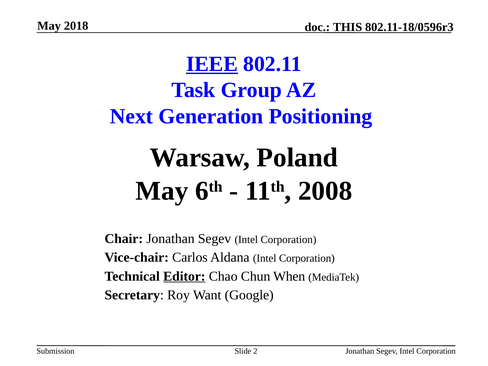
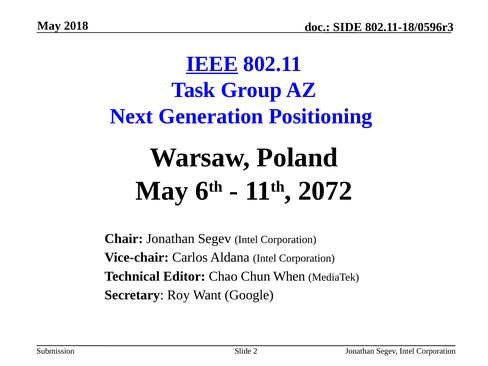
THIS: THIS -> SIDE
2008: 2008 -> 2072
Editor underline: present -> none
